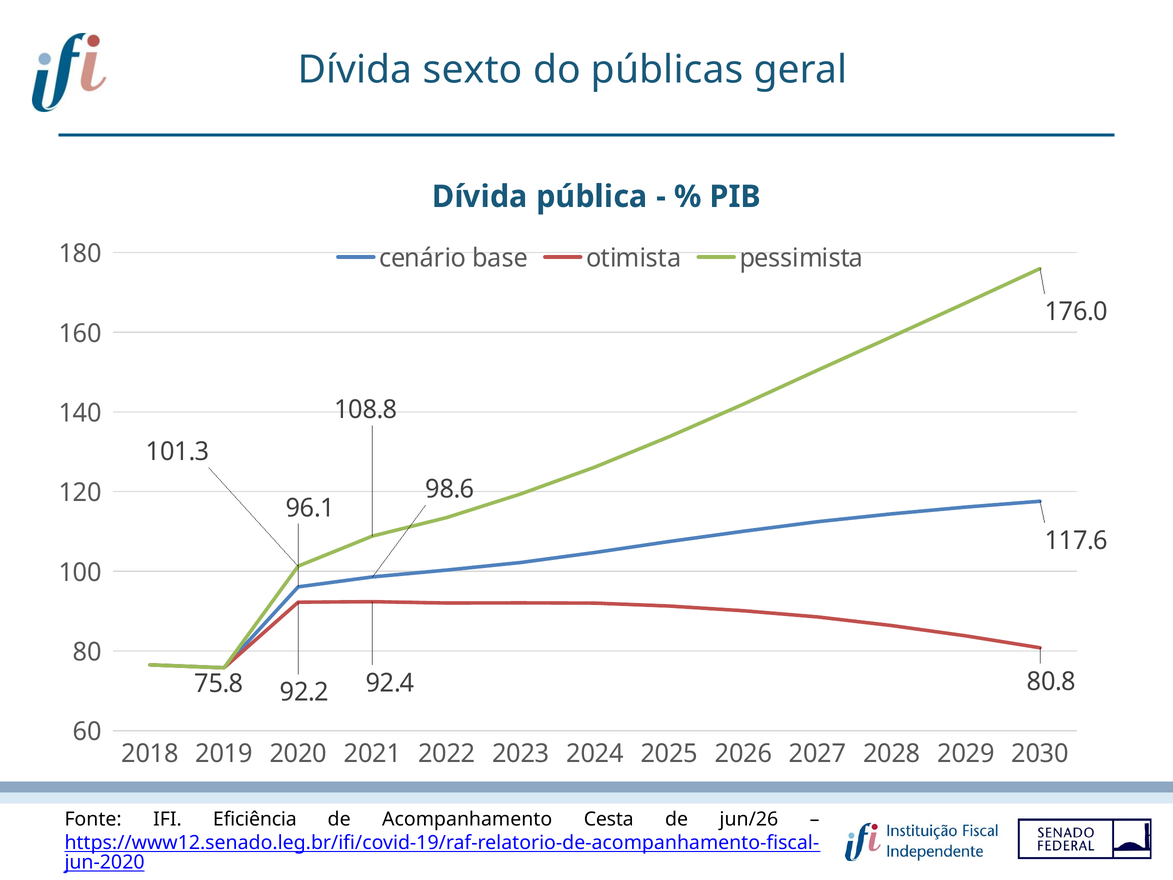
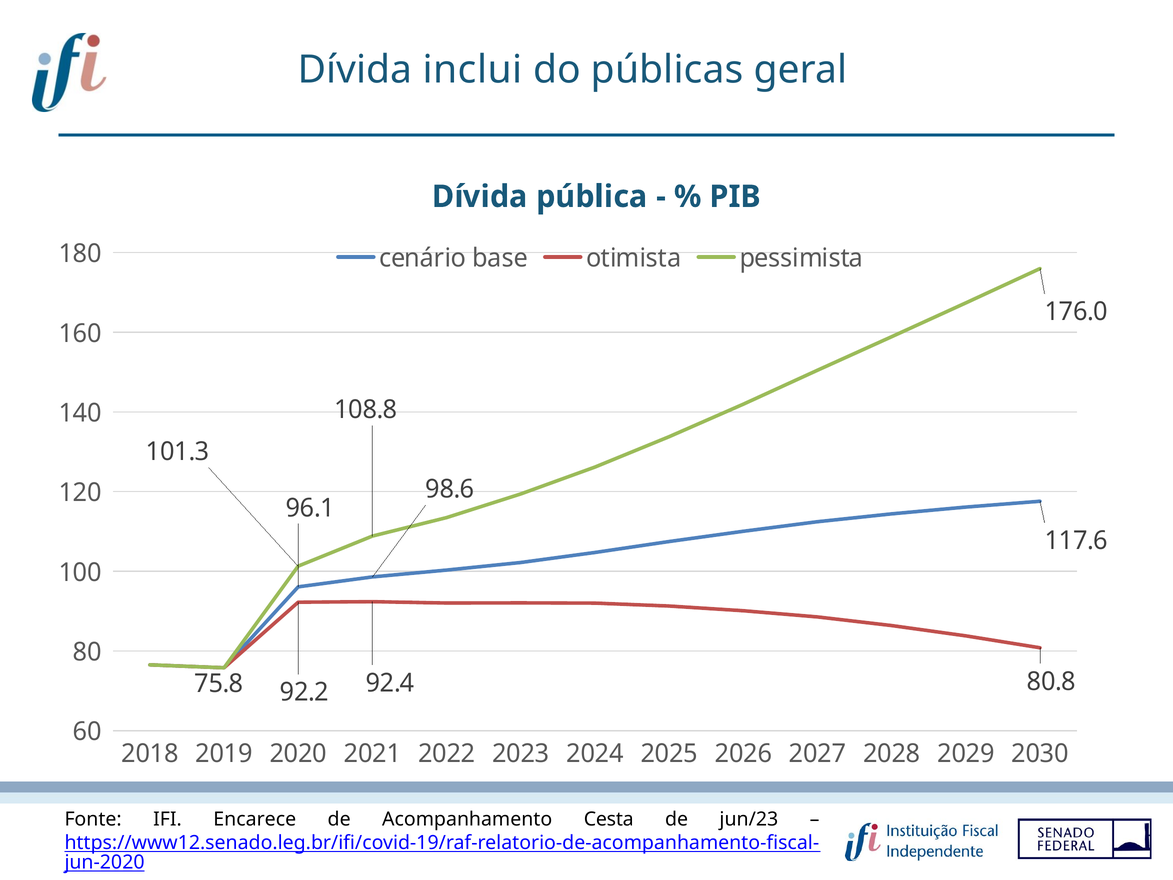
sexto: sexto -> inclui
Eficiência: Eficiência -> Encarece
jun/26: jun/26 -> jun/23
